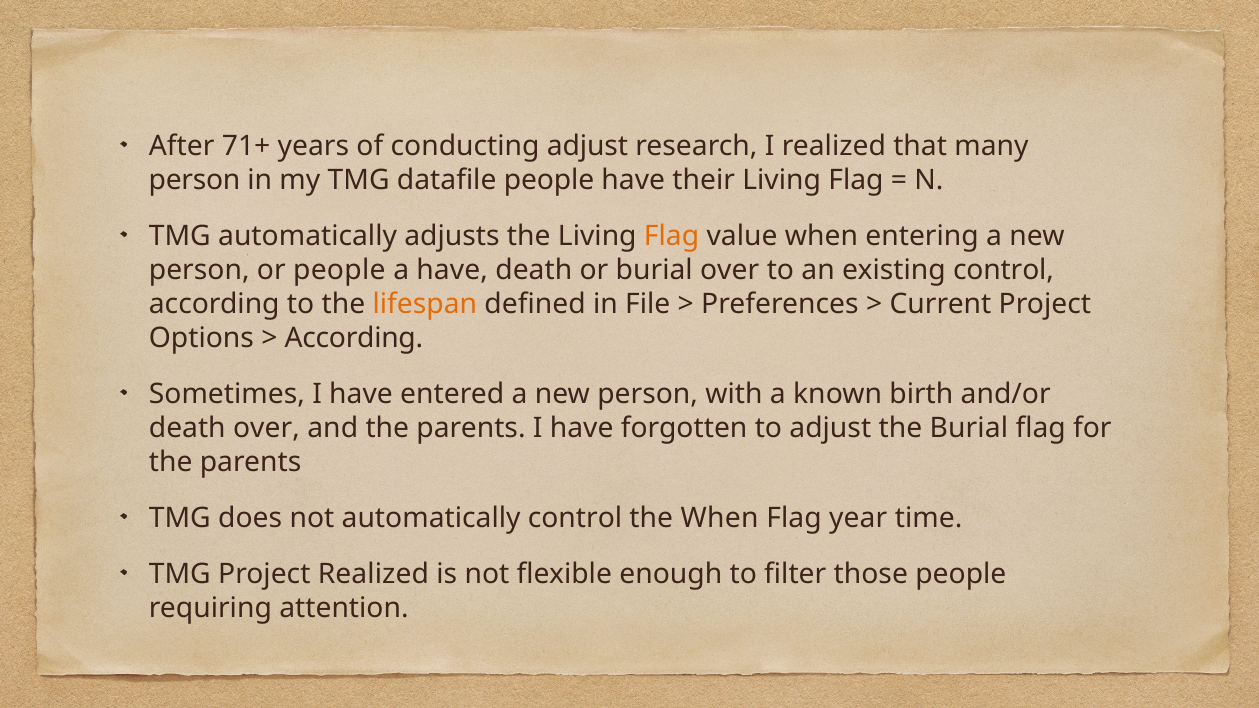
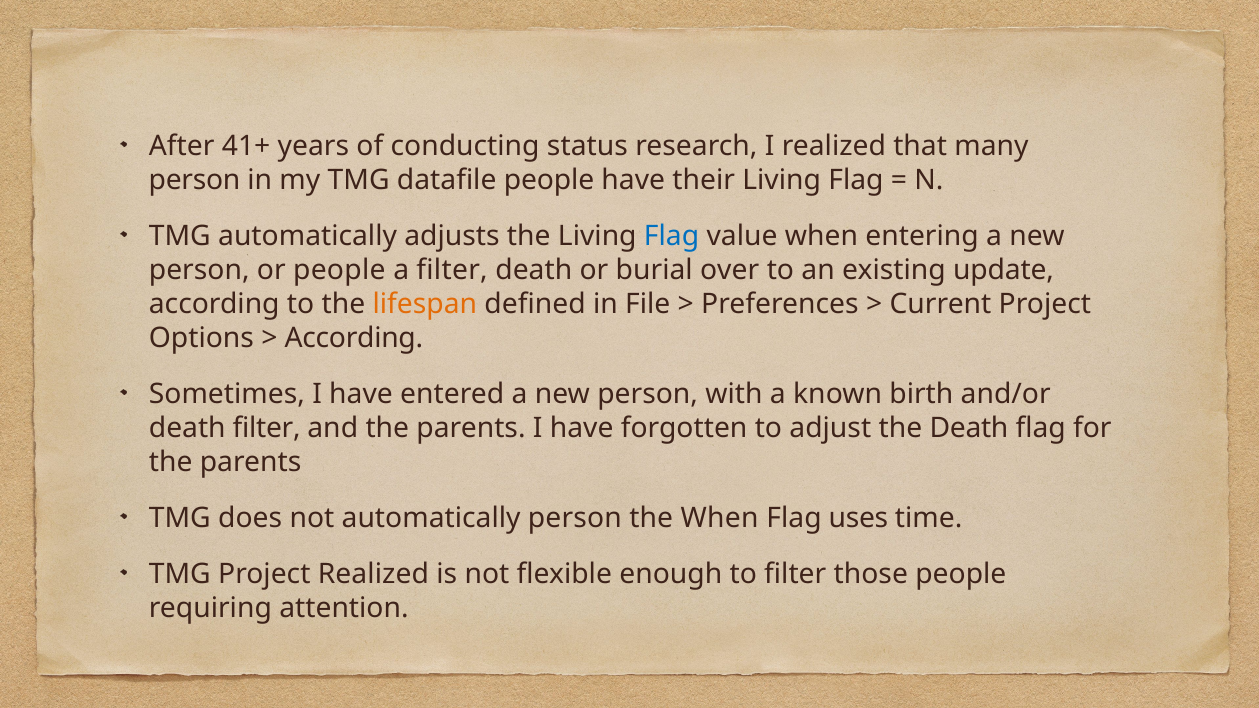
71+: 71+ -> 41+
conducting adjust: adjust -> status
Flag at (672, 236) colour: orange -> blue
a have: have -> filter
existing control: control -> update
death over: over -> filter
the Burial: Burial -> Death
automatically control: control -> person
year: year -> uses
